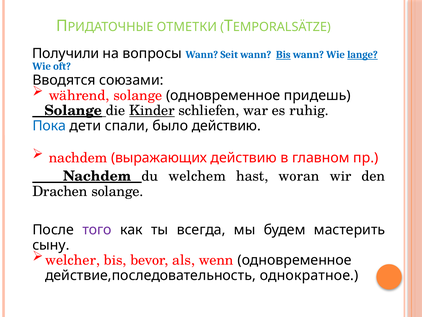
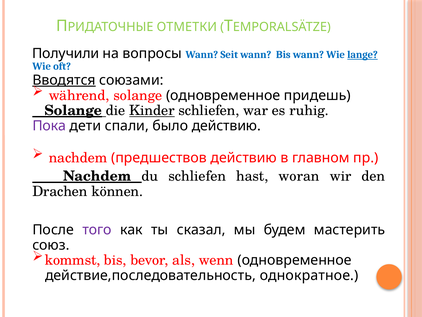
Bis at (283, 55) underline: present -> none
Вводятся underline: none -> present
Пока colour: blue -> purple
выражающих: выражающих -> предшествов
du welchem: welchem -> schliefen
Drachen solange: solange -> können
всегда: всегда -> сказал
сыну: сыну -> союз
welcher: welcher -> kommst
